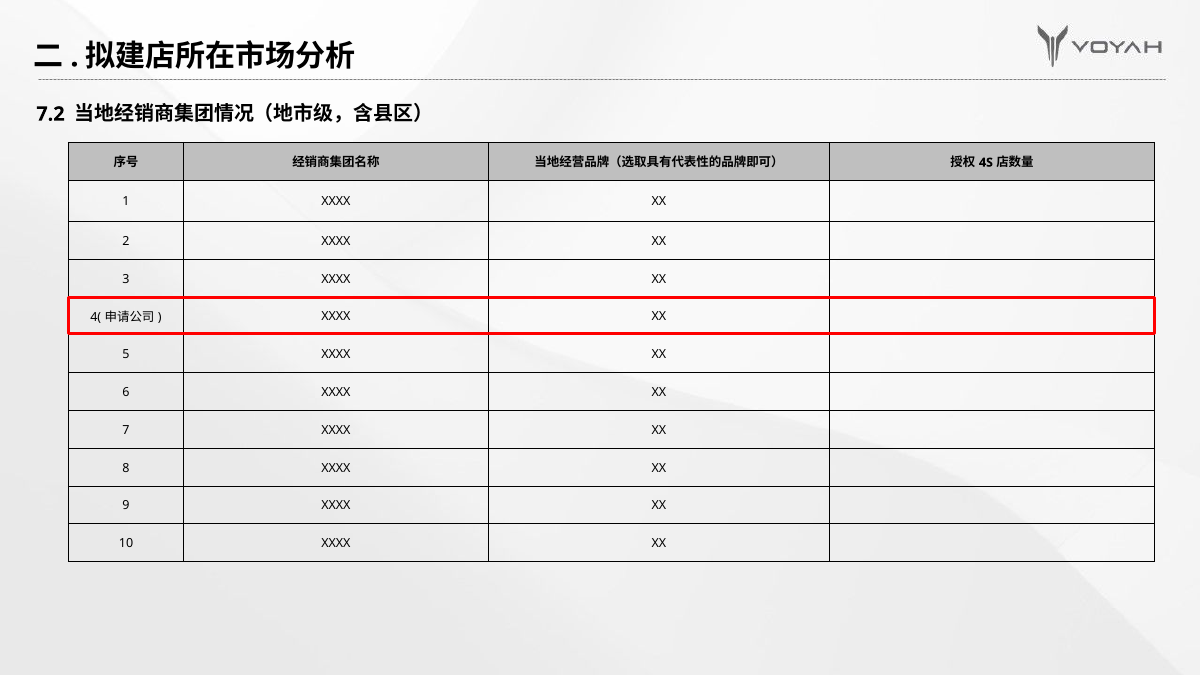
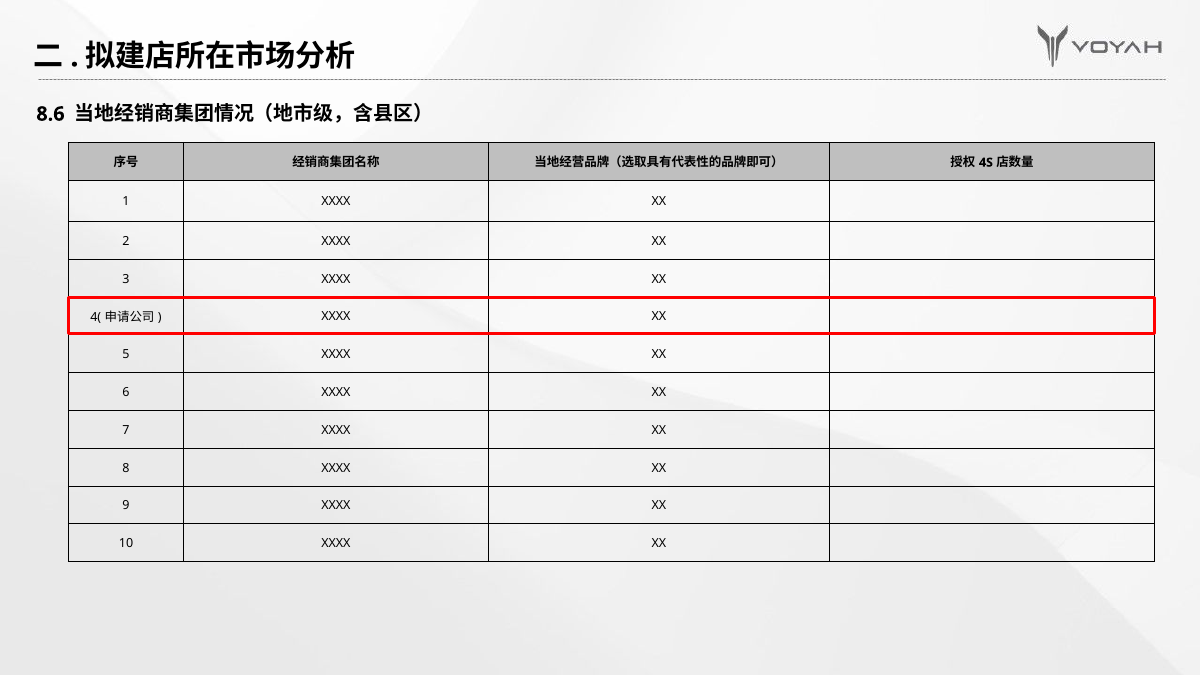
7.2: 7.2 -> 8.6
